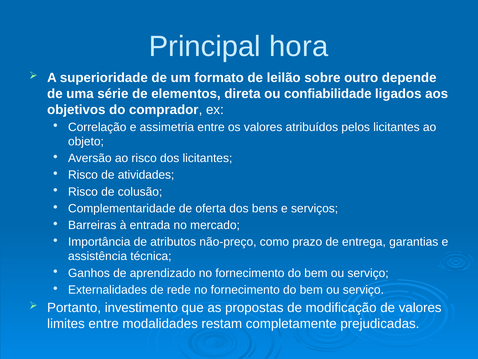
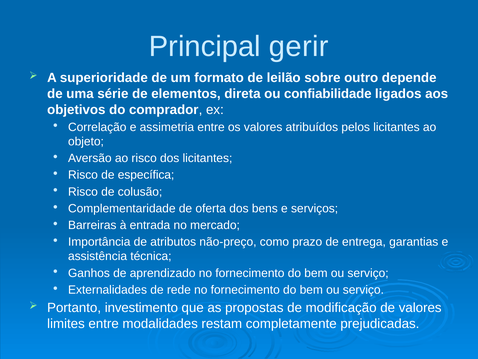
hora: hora -> gerir
atividades: atividades -> específica
